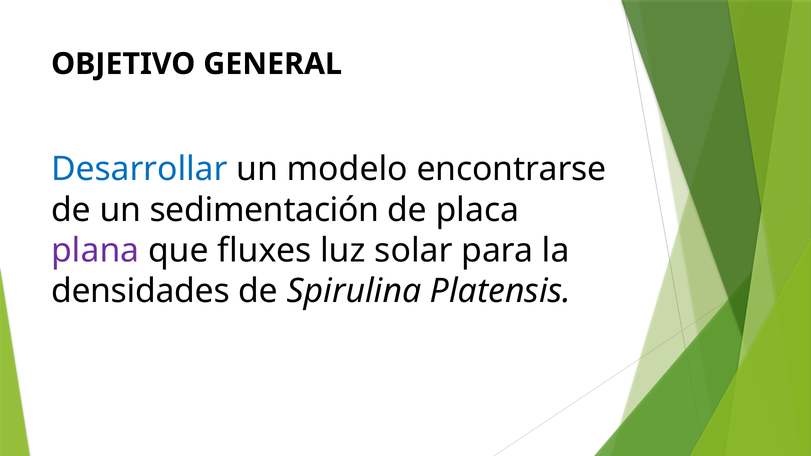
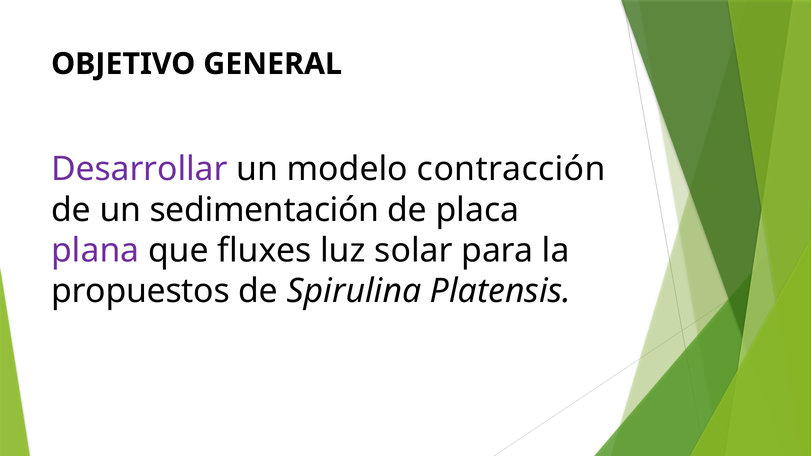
Desarrollar colour: blue -> purple
encontrarse: encontrarse -> contracción
densidades: densidades -> propuestos
